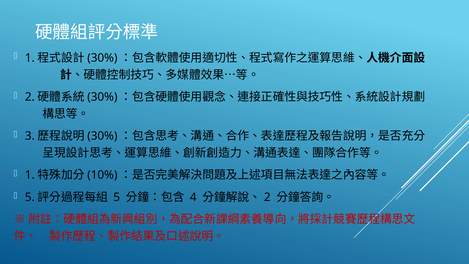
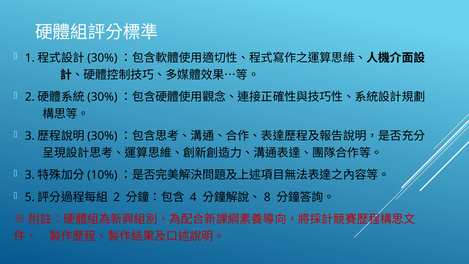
1 at (30, 175): 1 -> 3
5 at (117, 197): 5 -> 2
2 at (267, 197): 2 -> 8
